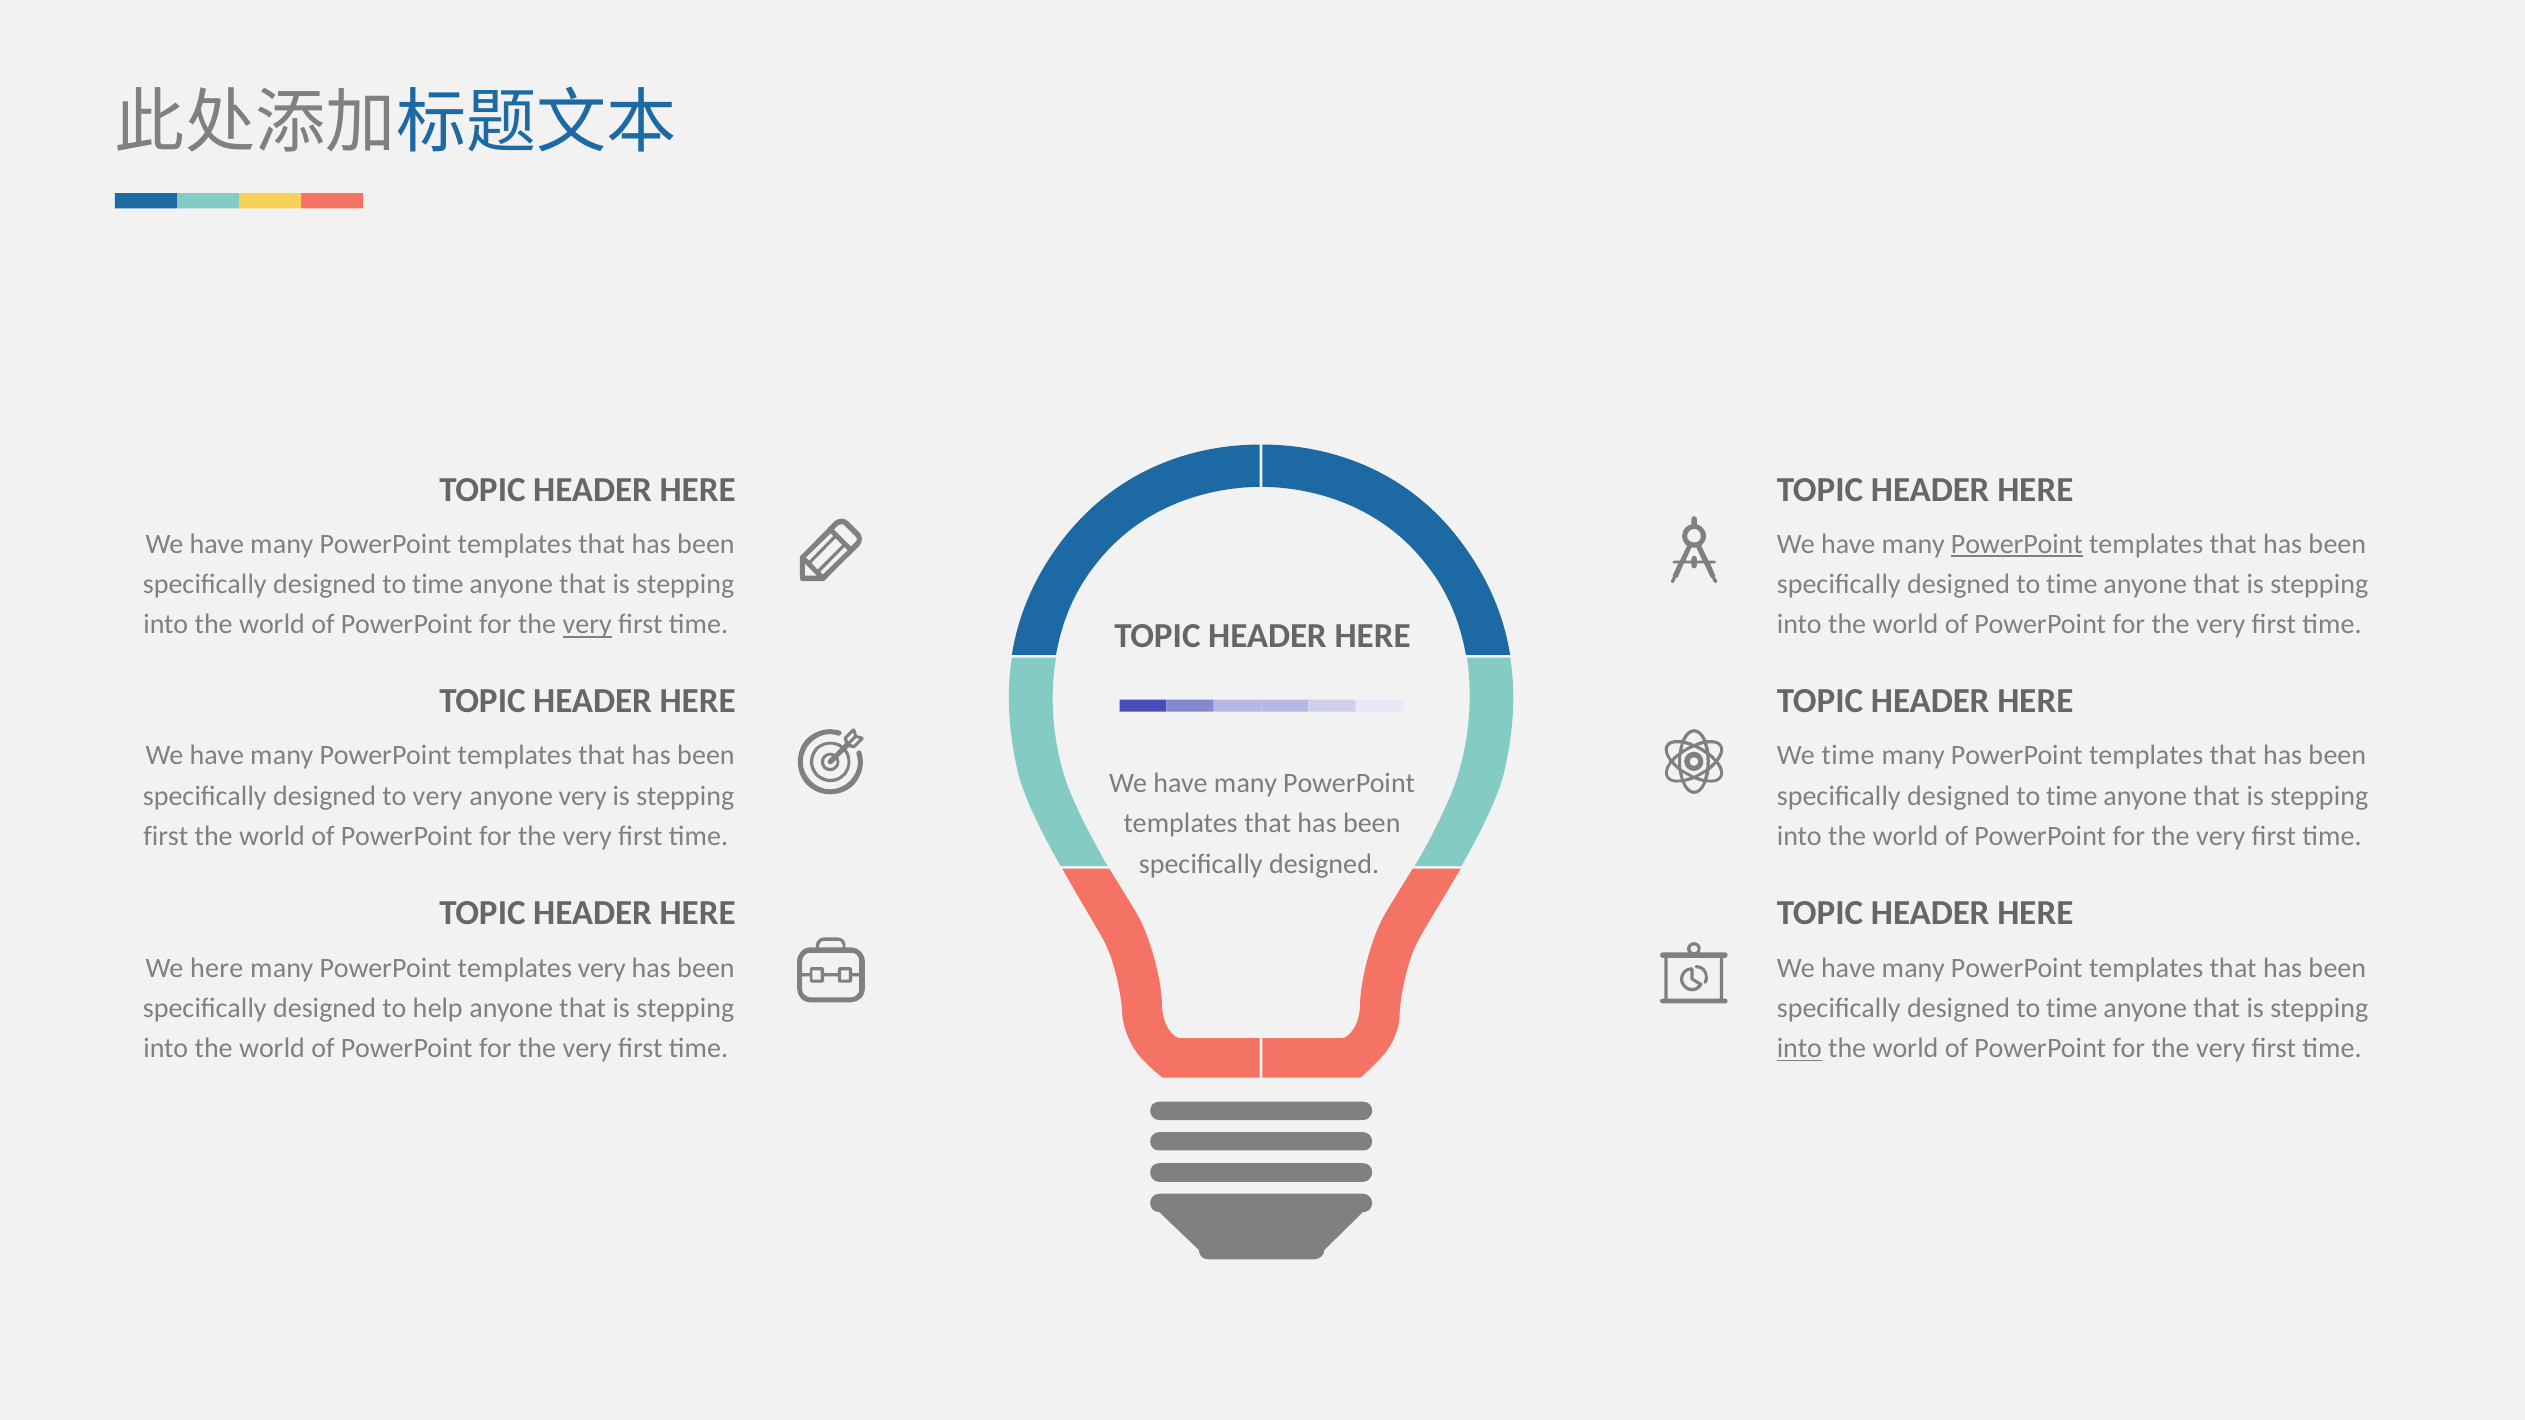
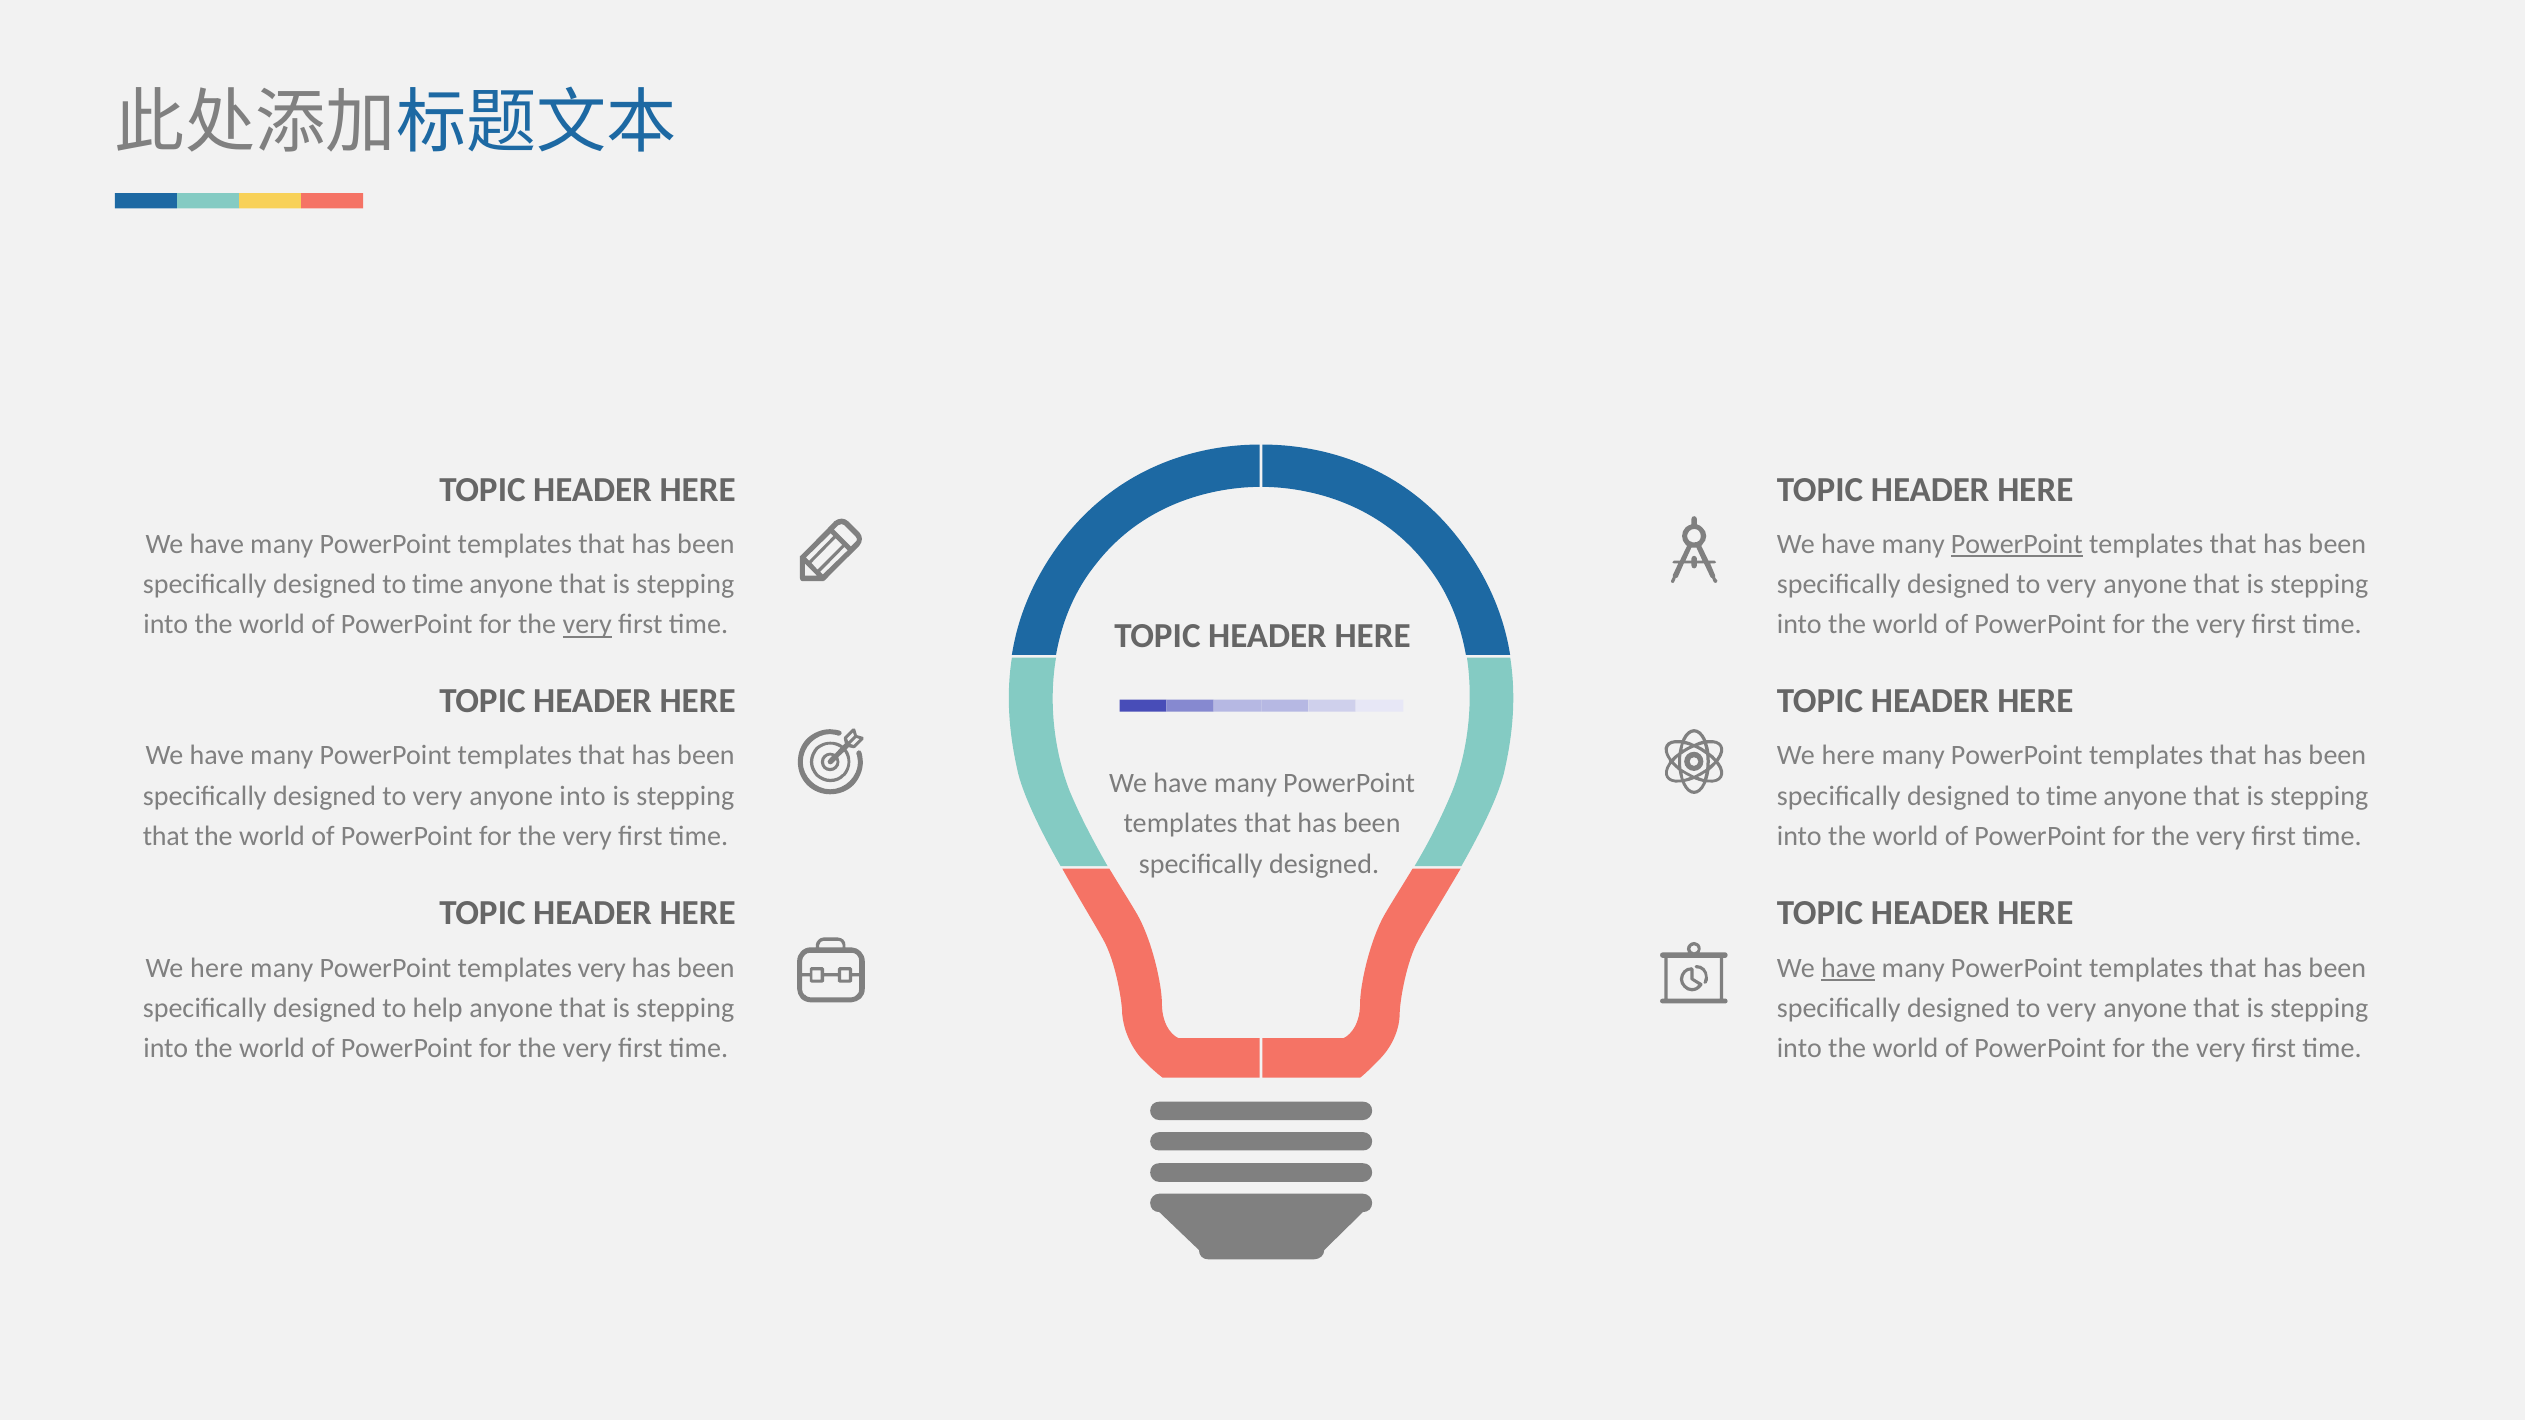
time at (2072, 585): time -> very
time at (1848, 756): time -> here
anyone very: very -> into
first at (166, 836): first -> that
have at (1848, 968) underline: none -> present
time at (2072, 1008): time -> very
into at (1799, 1049) underline: present -> none
